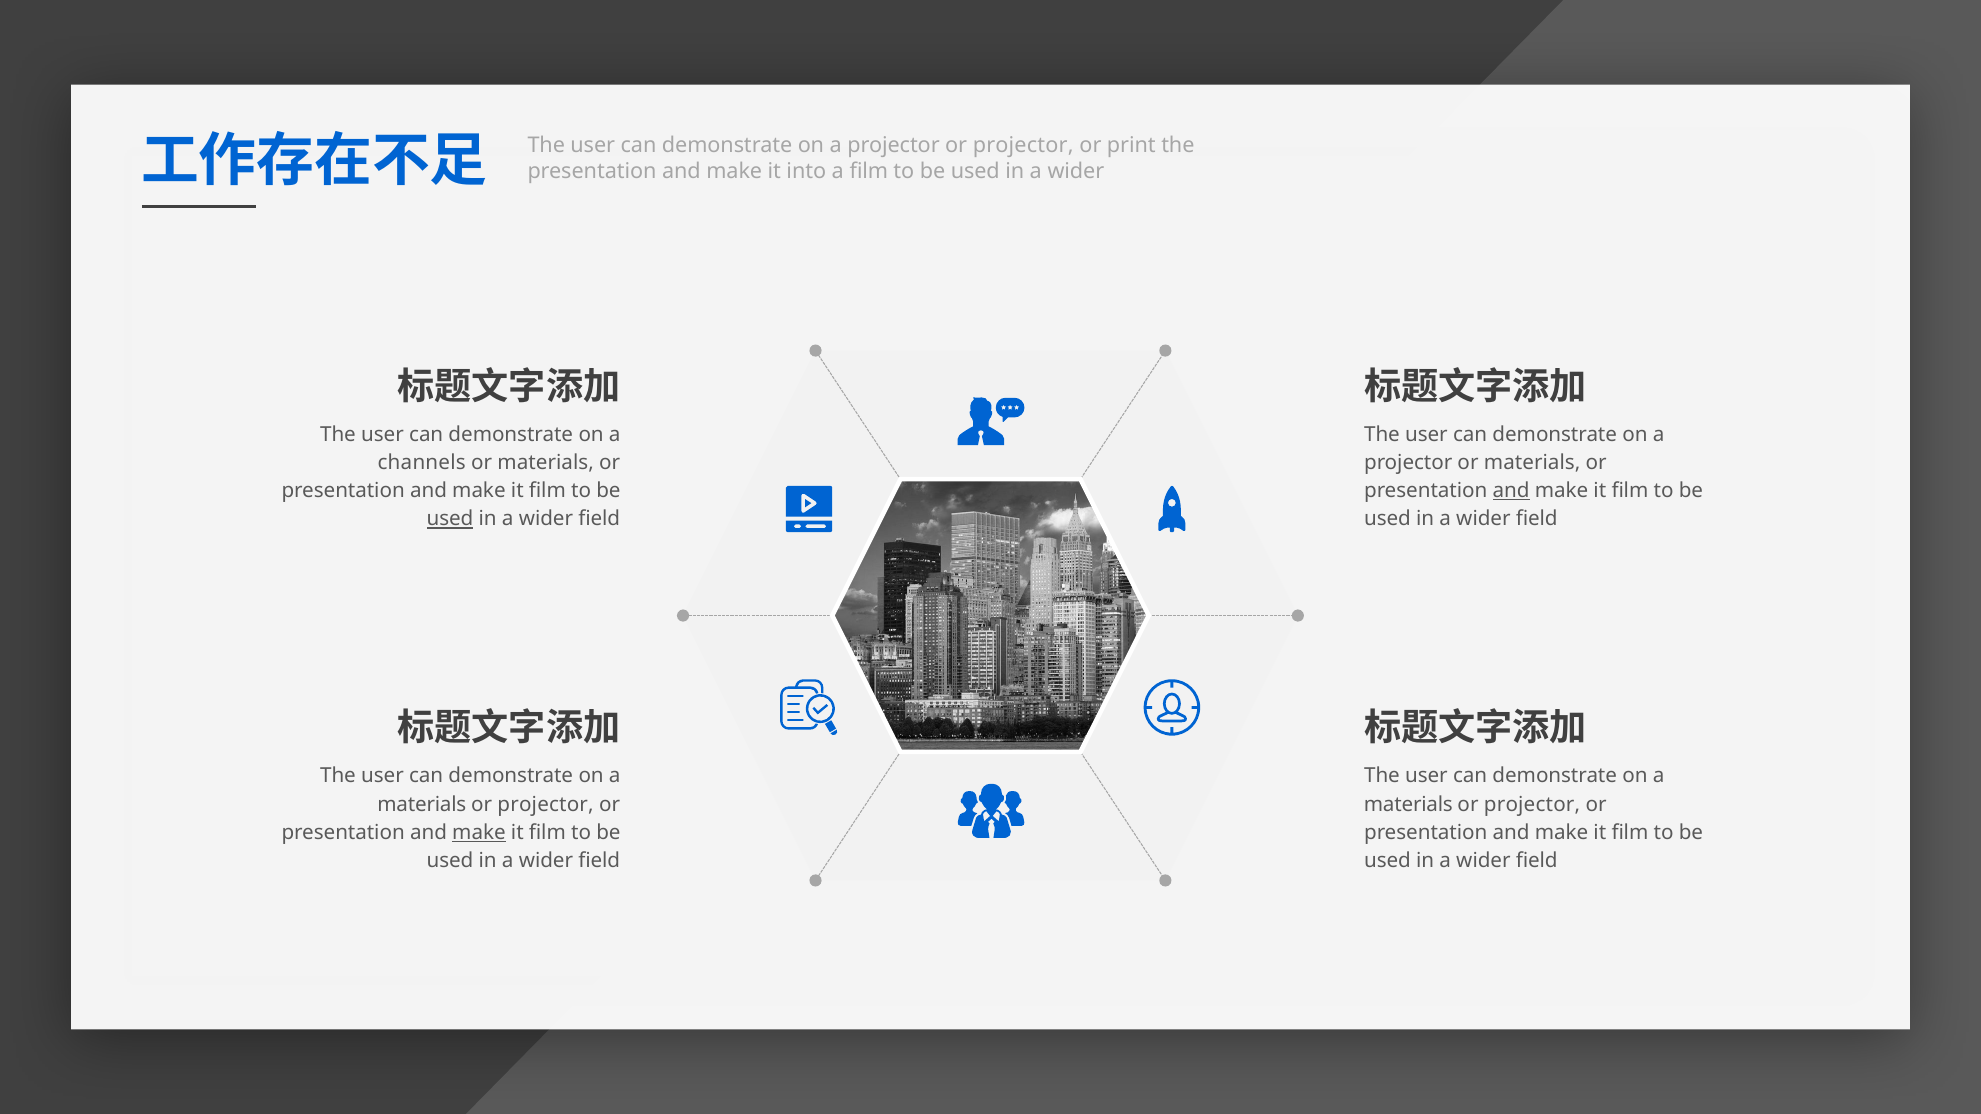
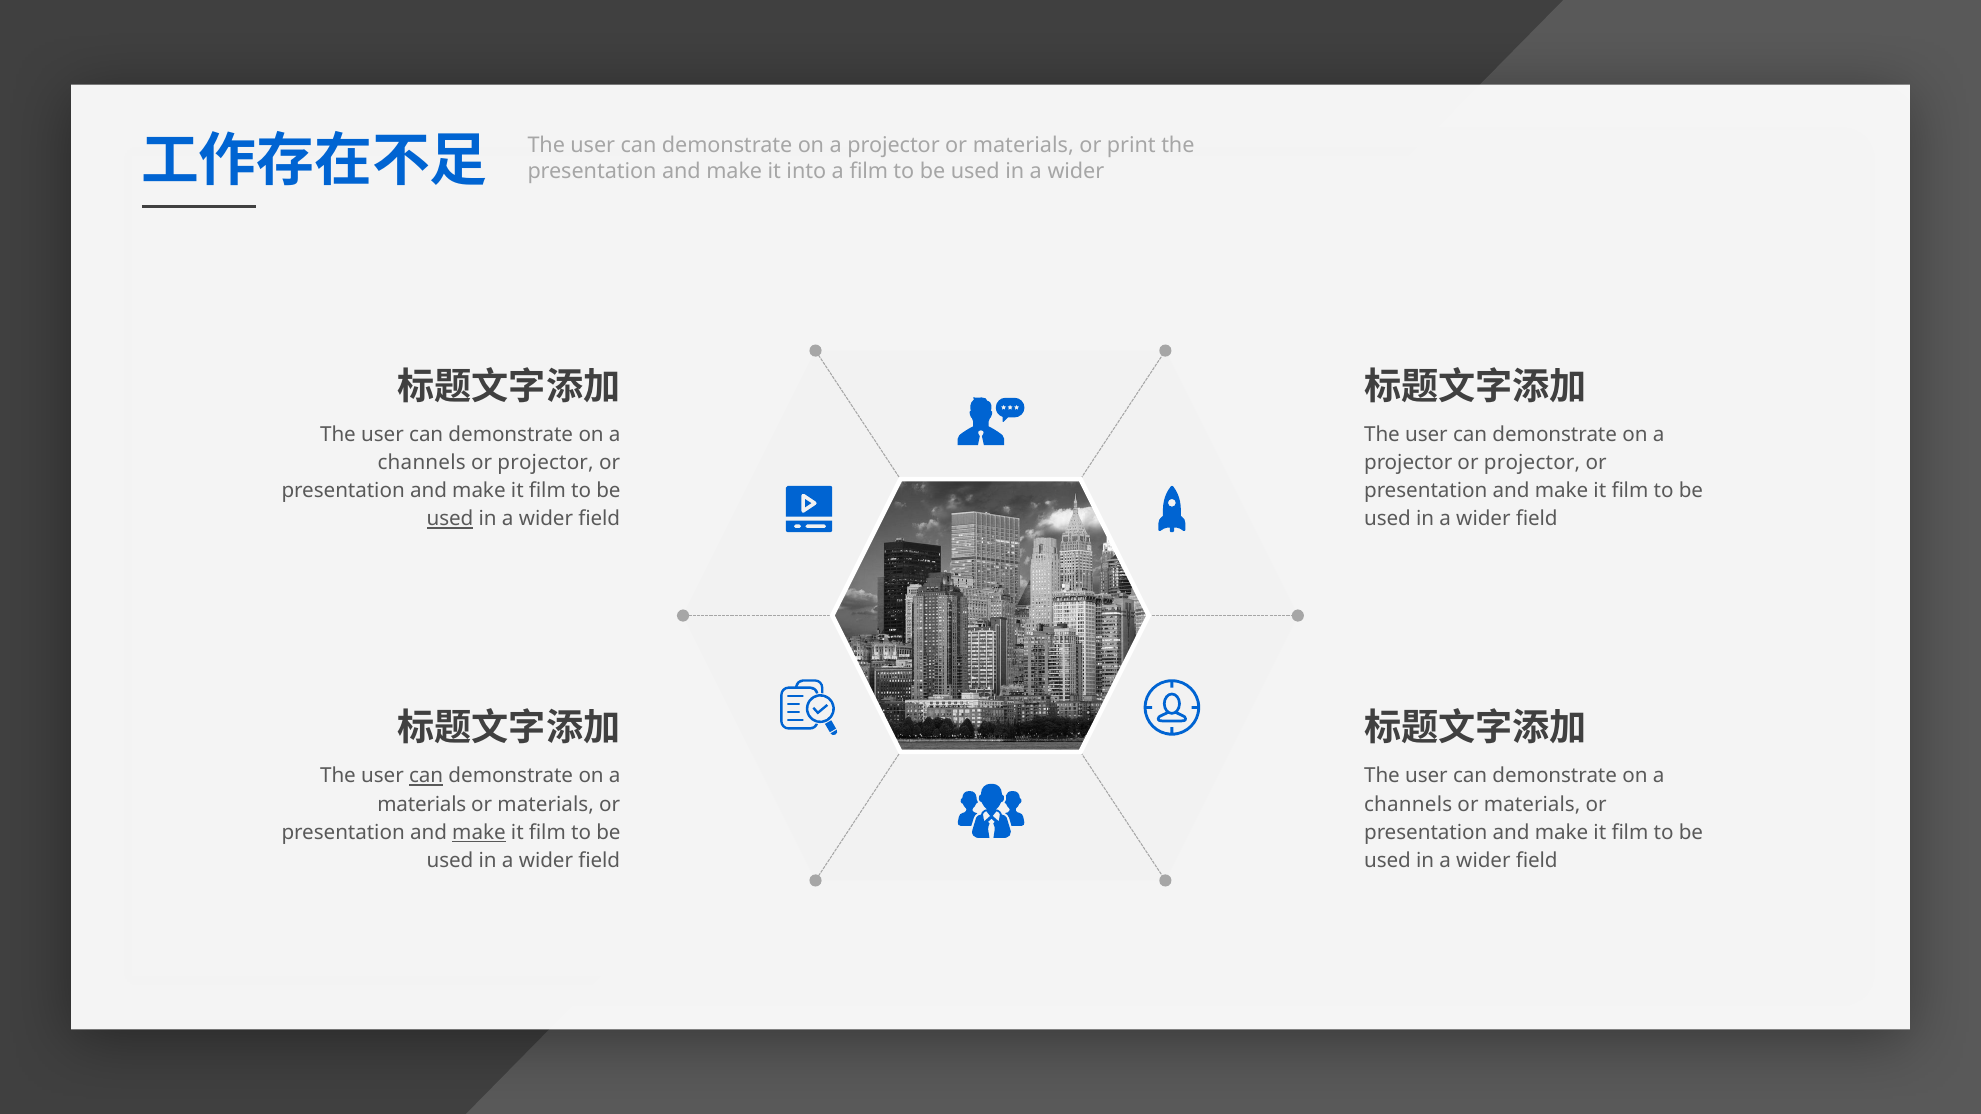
projector or projector: projector -> materials
materials at (546, 463): materials -> projector
projector or materials: materials -> projector
and at (1511, 491) underline: present -> none
can at (426, 776) underline: none -> present
projector at (546, 804): projector -> materials
materials at (1408, 804): materials -> channels
projector at (1532, 804): projector -> materials
